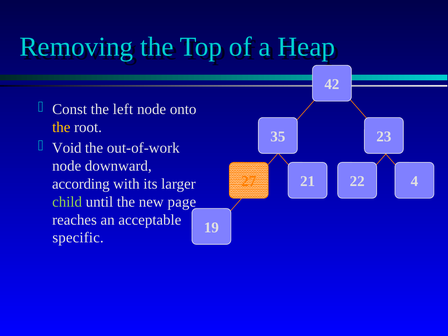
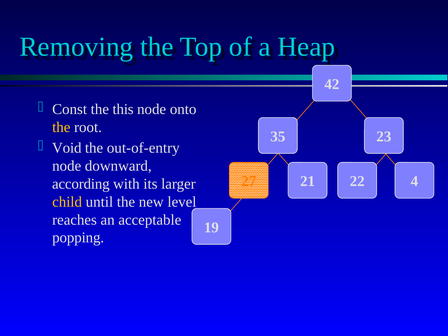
left: left -> this
out-of-work: out-of-work -> out-of-entry
child colour: light green -> yellow
page: page -> level
specific: specific -> popping
